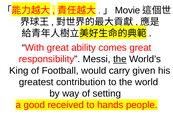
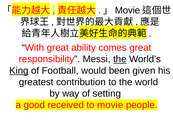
King underline: none -> present
carry: carry -> been
to hands: hands -> movie
